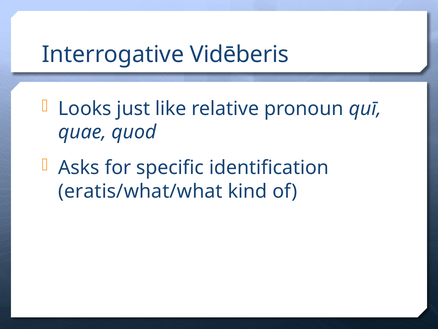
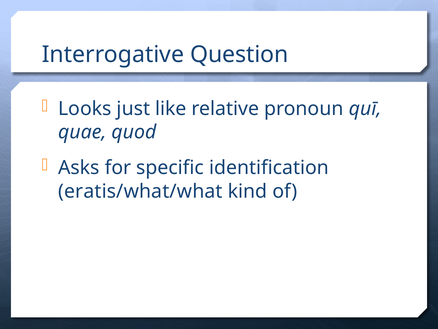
Vidēberis: Vidēberis -> Question
